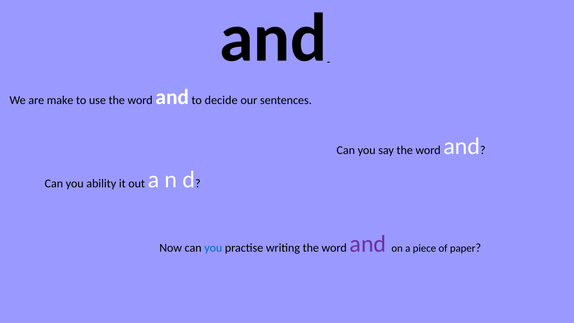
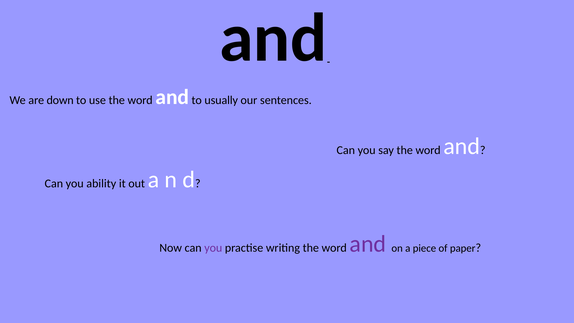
make: make -> down
decide: decide -> usually
you at (213, 248) colour: blue -> purple
